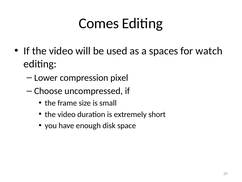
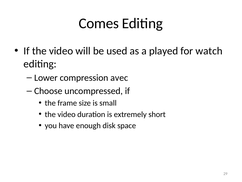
spaces: spaces -> played
pixel: pixel -> avec
